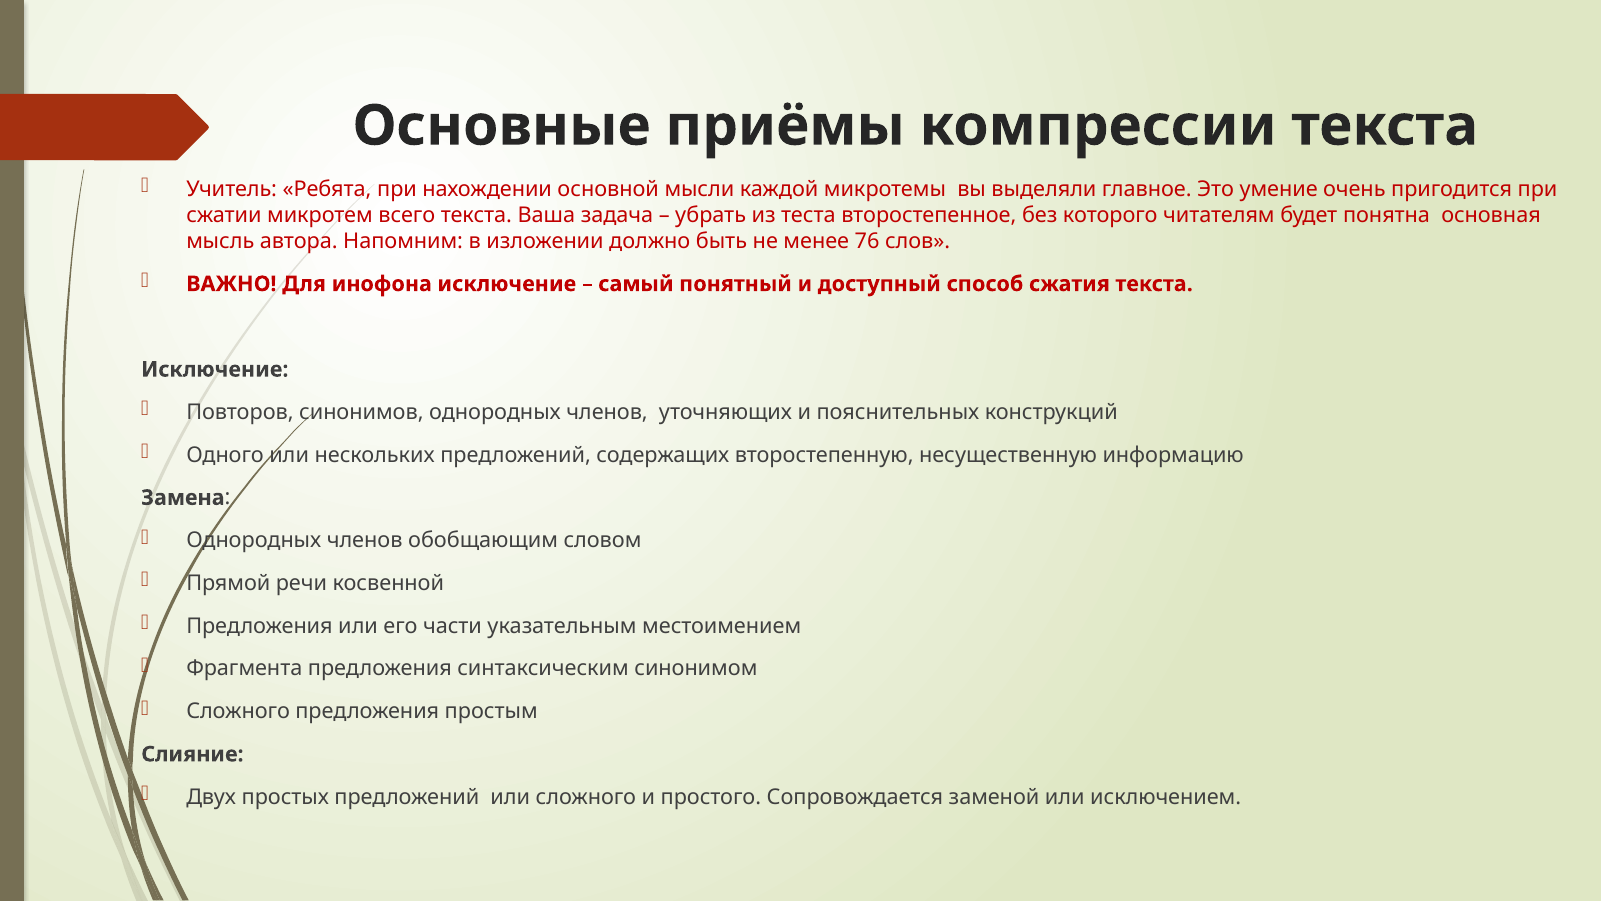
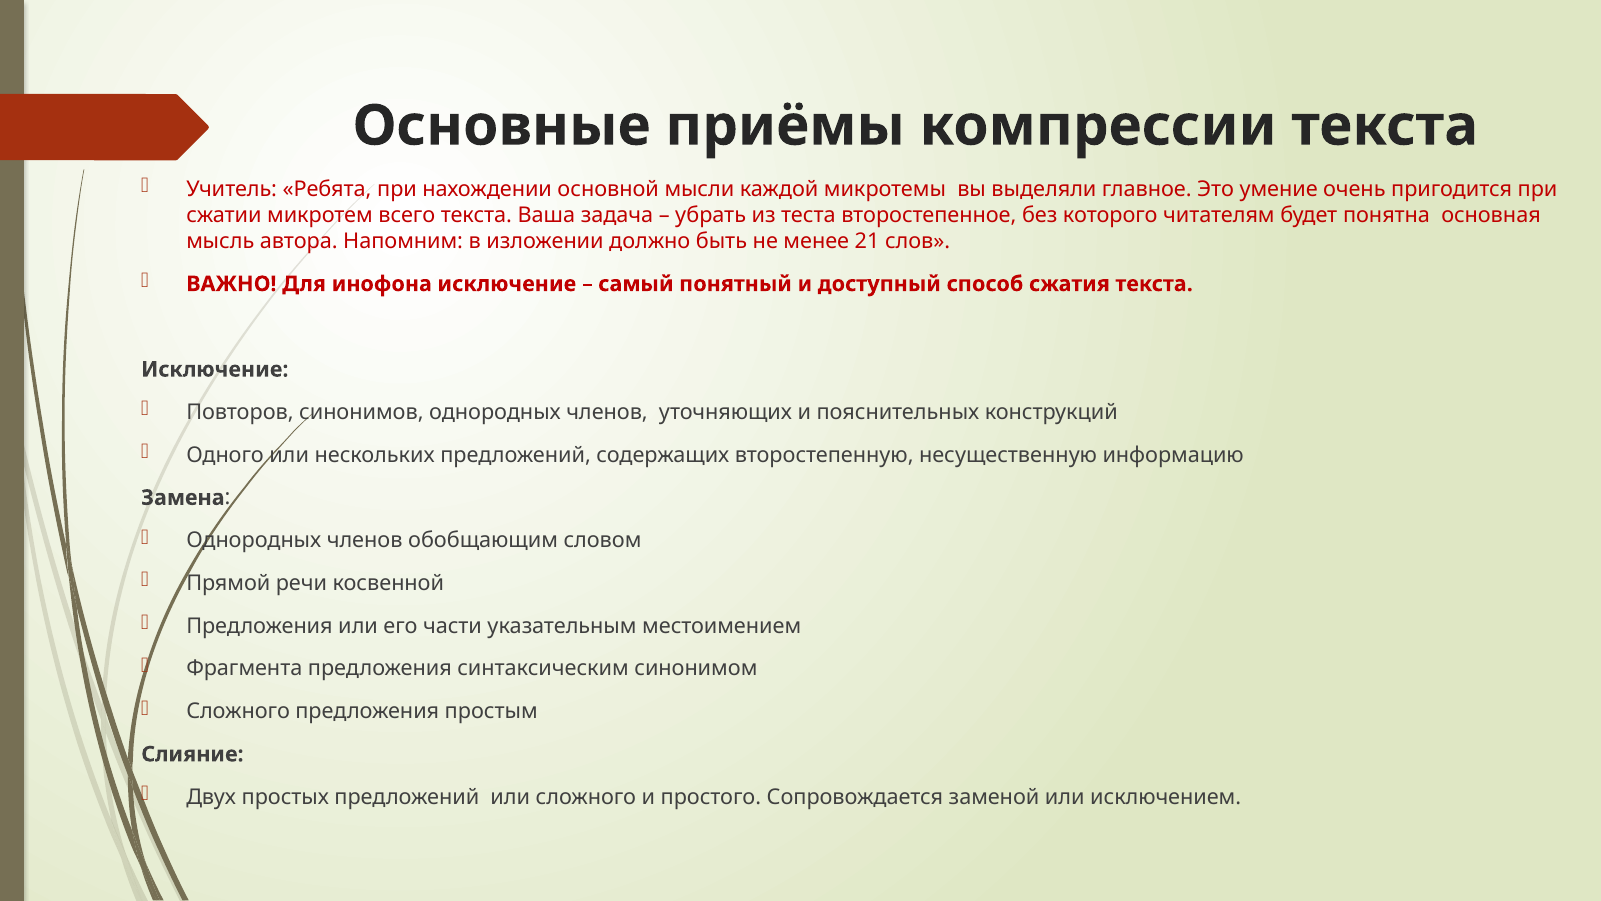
76: 76 -> 21
